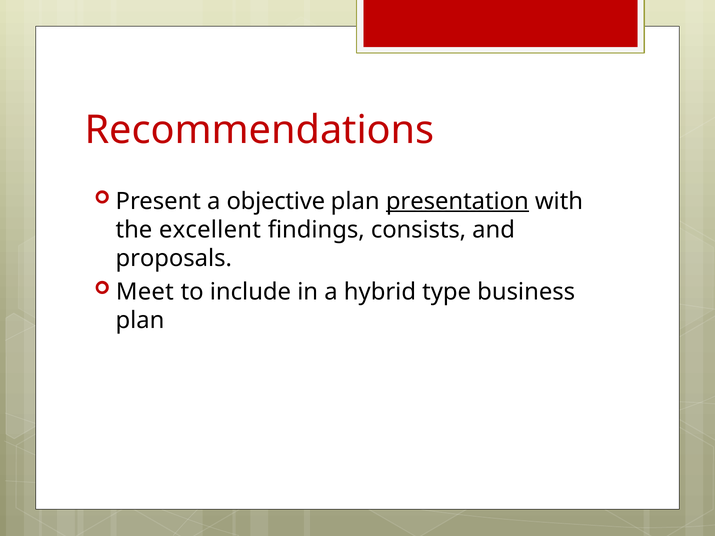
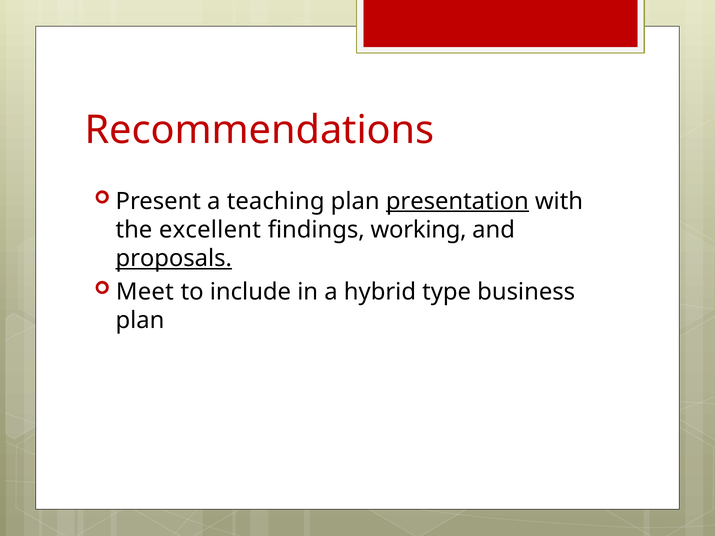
objective: objective -> teaching
consists: consists -> working
proposals underline: none -> present
